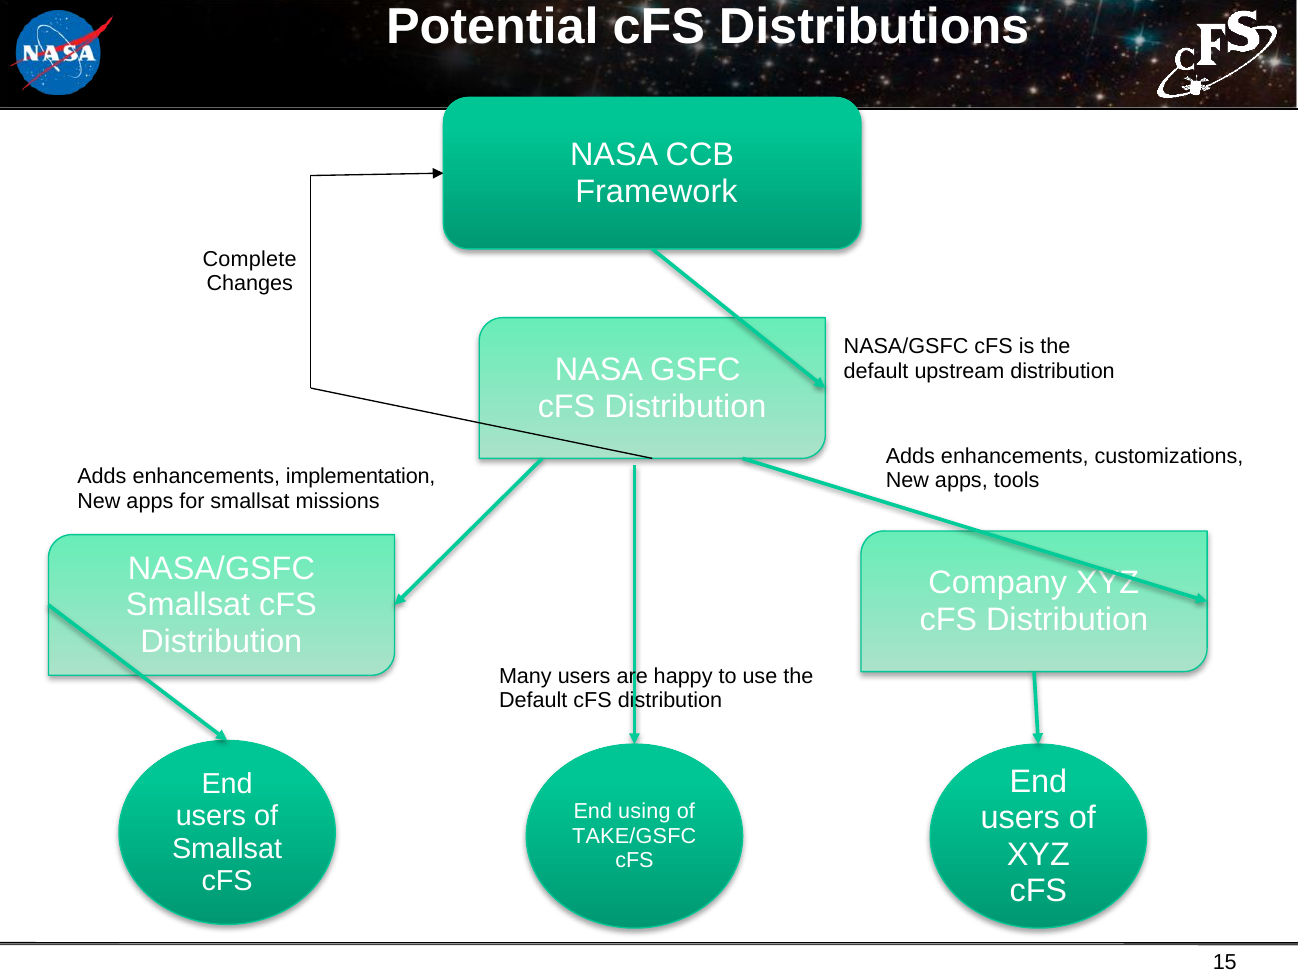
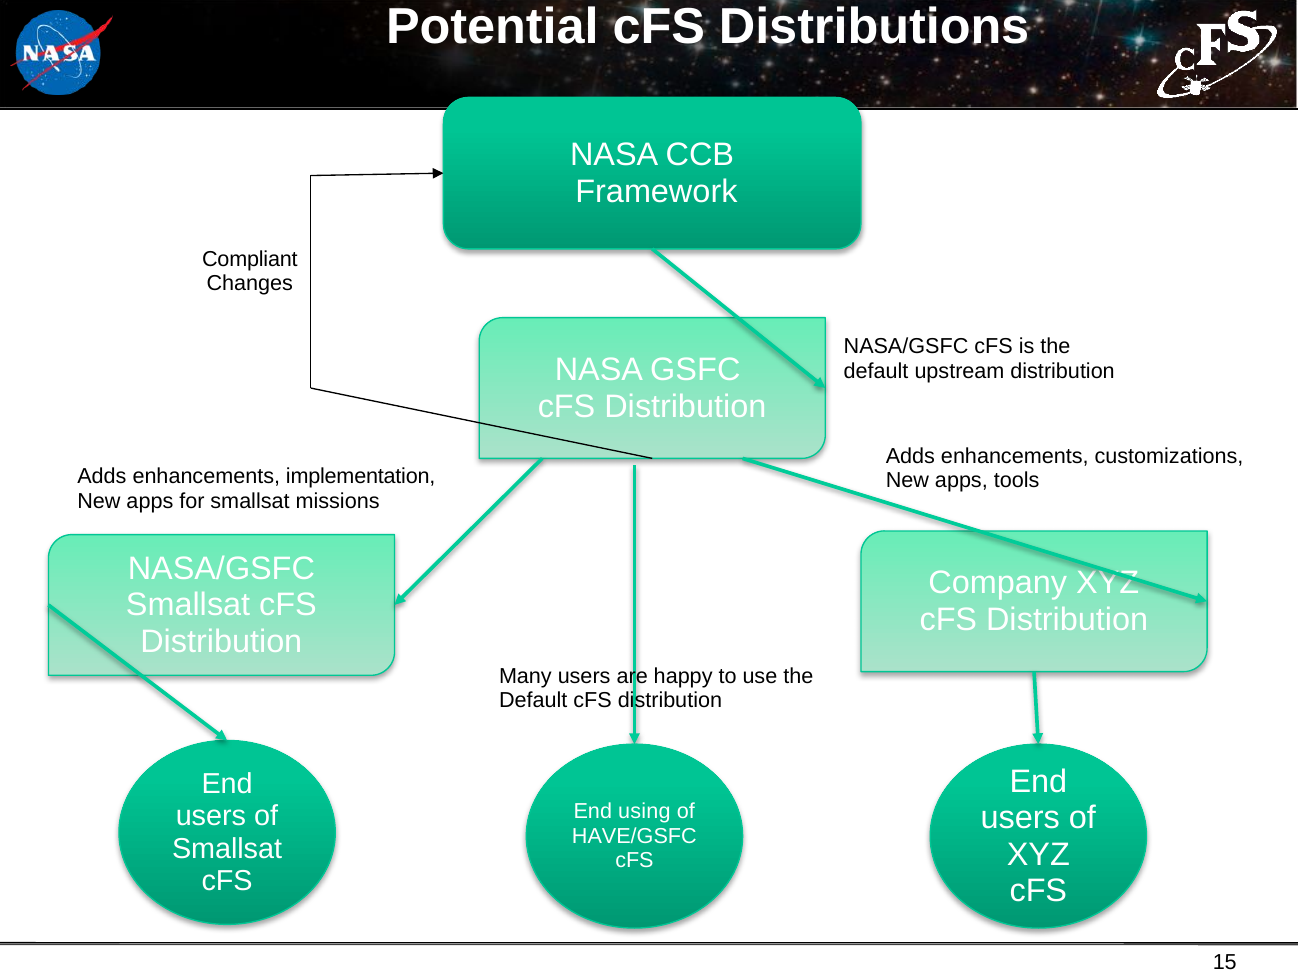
Complete: Complete -> Compliant
TAKE/GSFC: TAKE/GSFC -> HAVE/GSFC
